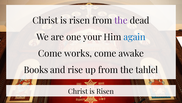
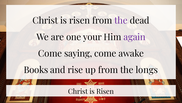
again colour: blue -> purple
works: works -> saying
tahlel: tahlel -> longs
